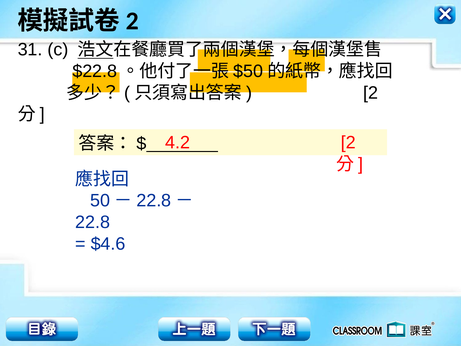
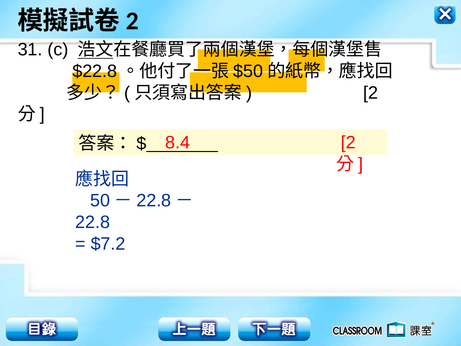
4.2: 4.2 -> 8.4
$4.6: $4.6 -> $7.2
